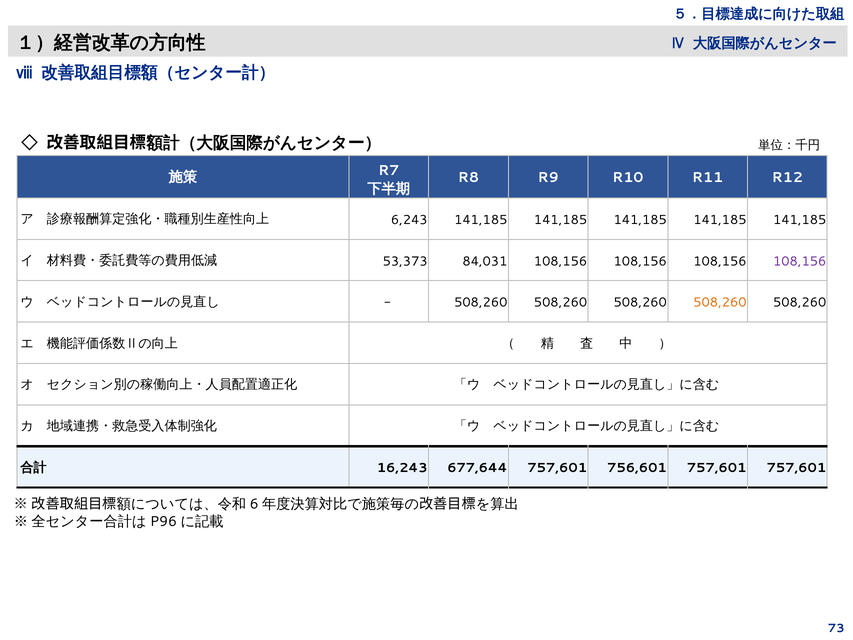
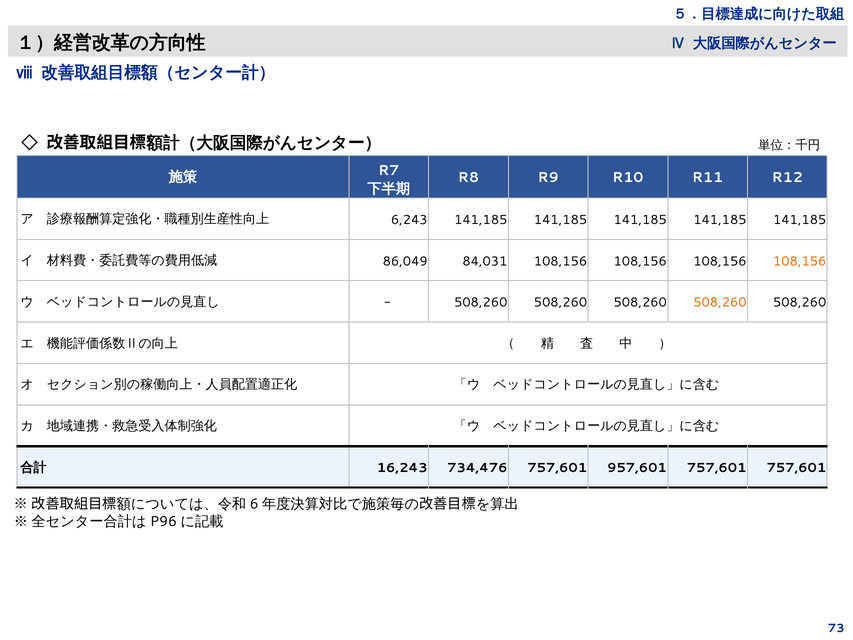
53,373: 53,373 -> 86,049
108,156 at (800, 261) colour: purple -> orange
677,644: 677,644 -> 734,476
756,601: 756,601 -> 957,601
